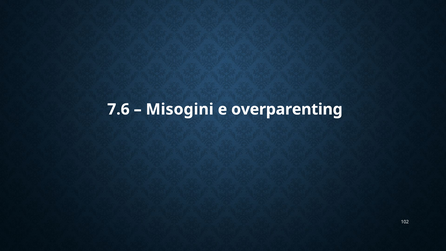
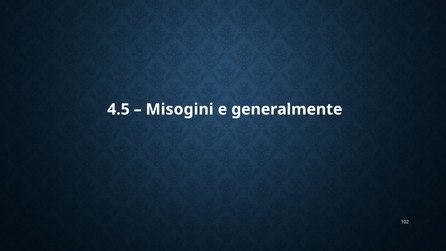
7.6: 7.6 -> 4.5
overparenting: overparenting -> generalmente
